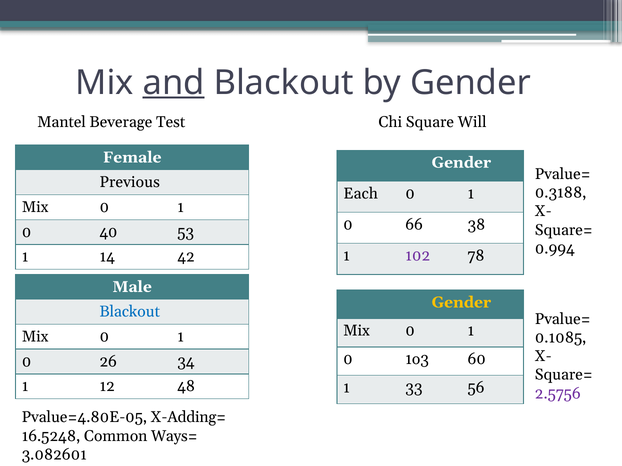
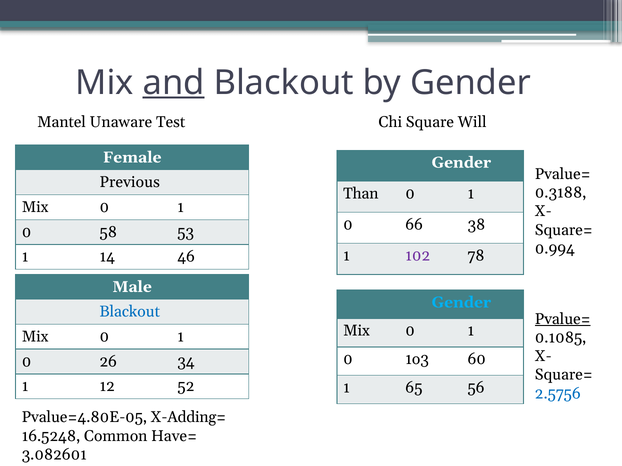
Beverage: Beverage -> Unaware
Each: Each -> Than
40: 40 -> 58
42: 42 -> 46
Gender at (461, 303) colour: yellow -> light blue
Pvalue= at (563, 319) underline: none -> present
48: 48 -> 52
33: 33 -> 65
2.5756 colour: purple -> blue
Ways=: Ways= -> Have=
